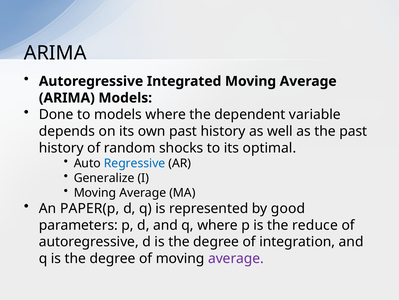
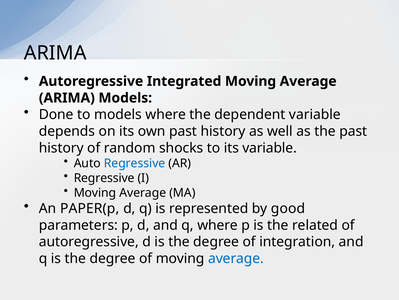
its optimal: optimal -> variable
Generalize at (104, 178): Generalize -> Regressive
reduce: reduce -> related
average at (236, 258) colour: purple -> blue
